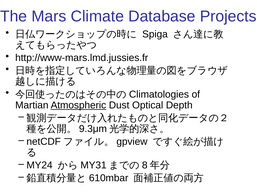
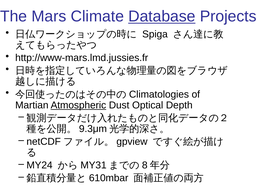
Database underline: none -> present
